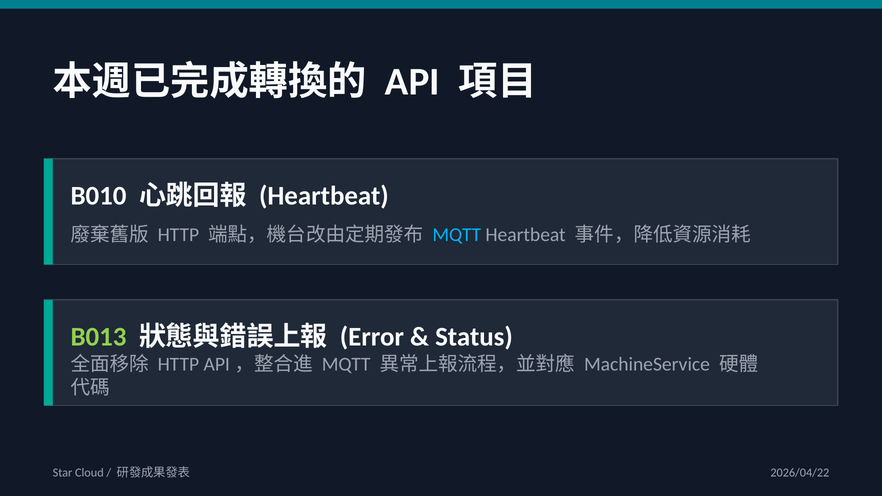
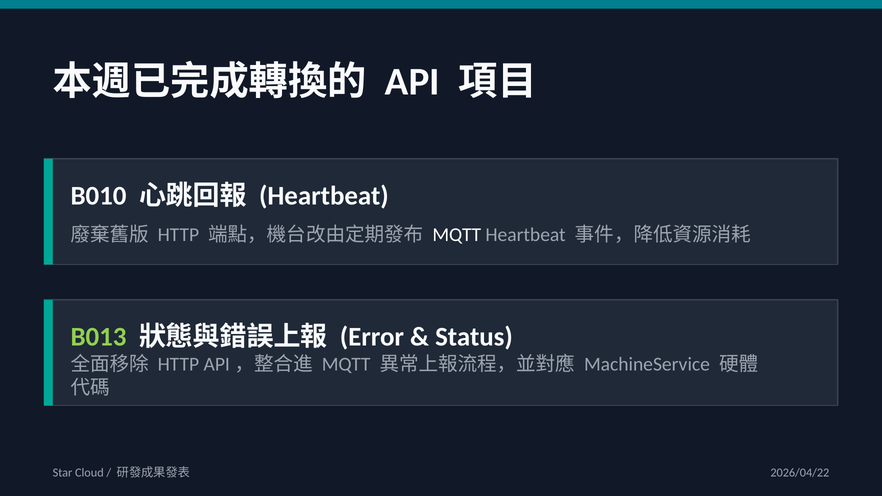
MQTT at (457, 235) colour: light blue -> white
